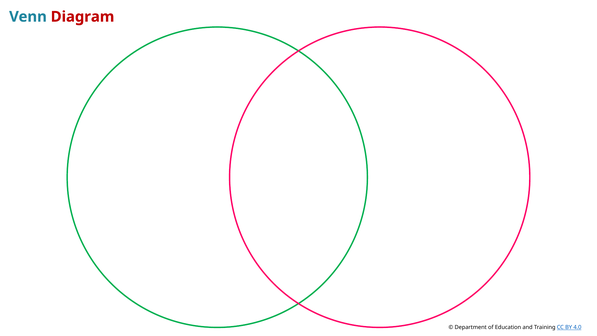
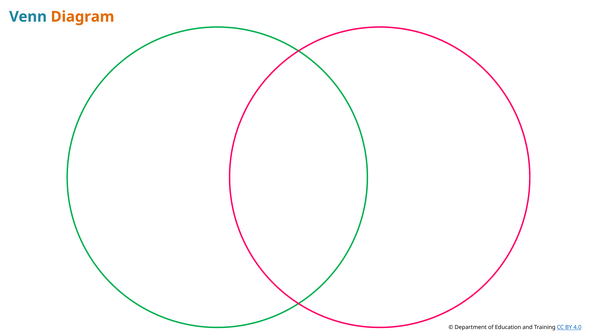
Diagram colour: red -> orange
